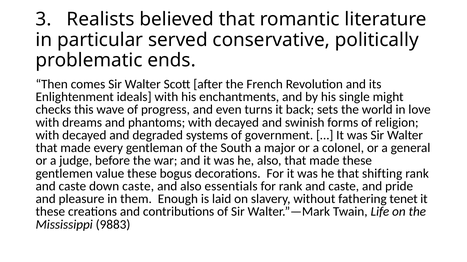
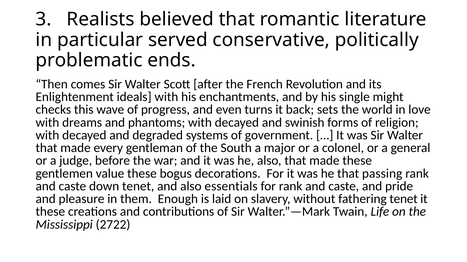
shifting: shifting -> passing
down caste: caste -> tenet
9883: 9883 -> 2722
